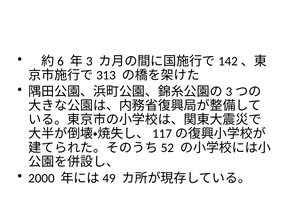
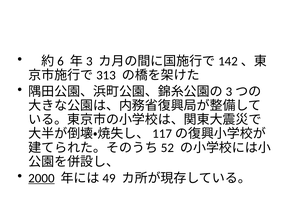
2000 underline: none -> present
